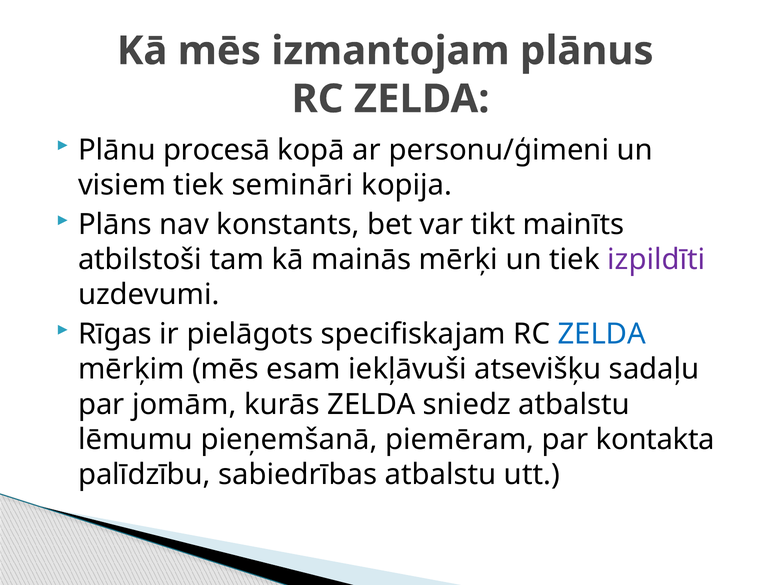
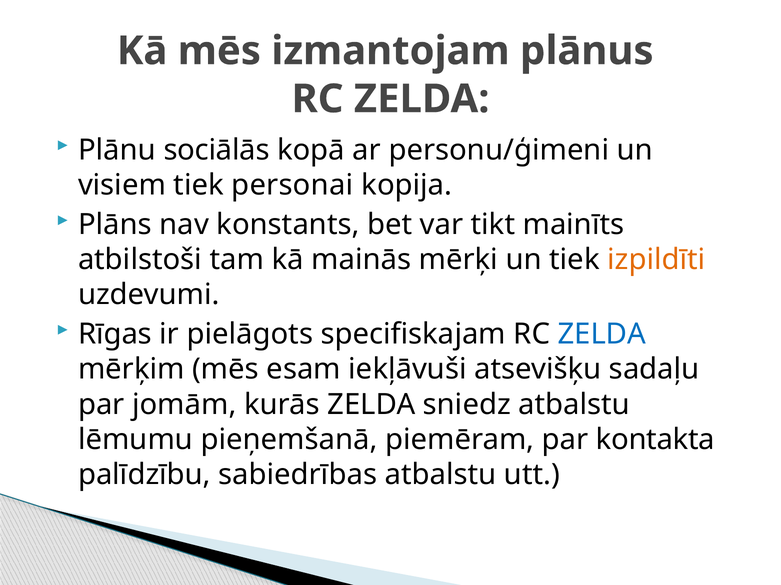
procesā: procesā -> sociālās
semināri: semināri -> personai
izpildīti colour: purple -> orange
